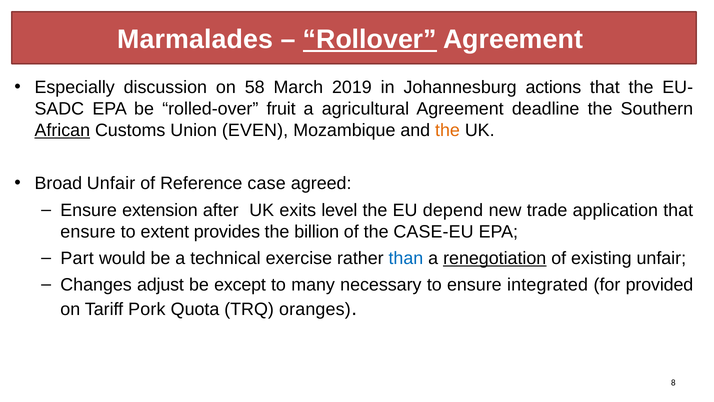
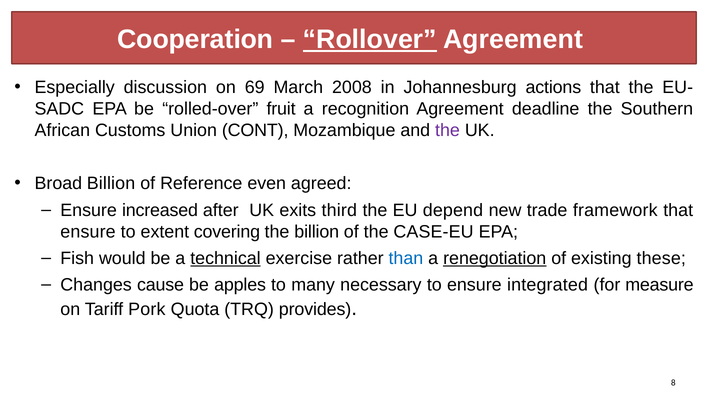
Marmalades: Marmalades -> Cooperation
58: 58 -> 69
2019: 2019 -> 2008
agricultural: agricultural -> recognition
African underline: present -> none
EVEN: EVEN -> CONT
the at (448, 130) colour: orange -> purple
Broad Unfair: Unfair -> Billion
case: case -> even
extension: extension -> increased
level: level -> third
application: application -> framework
provides: provides -> covering
Part: Part -> Fish
technical underline: none -> present
existing unfair: unfair -> these
adjust: adjust -> cause
except: except -> apples
provided: provided -> measure
oranges: oranges -> provides
